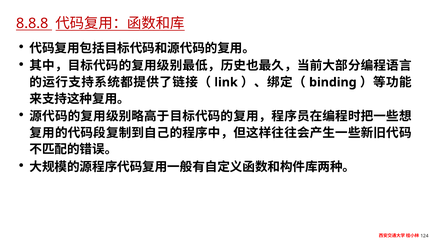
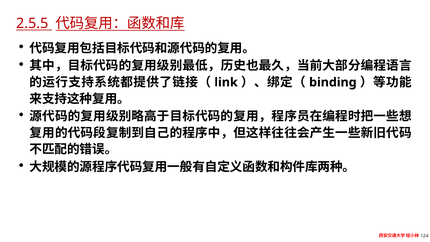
8.8.8: 8.8.8 -> 2.5.5
